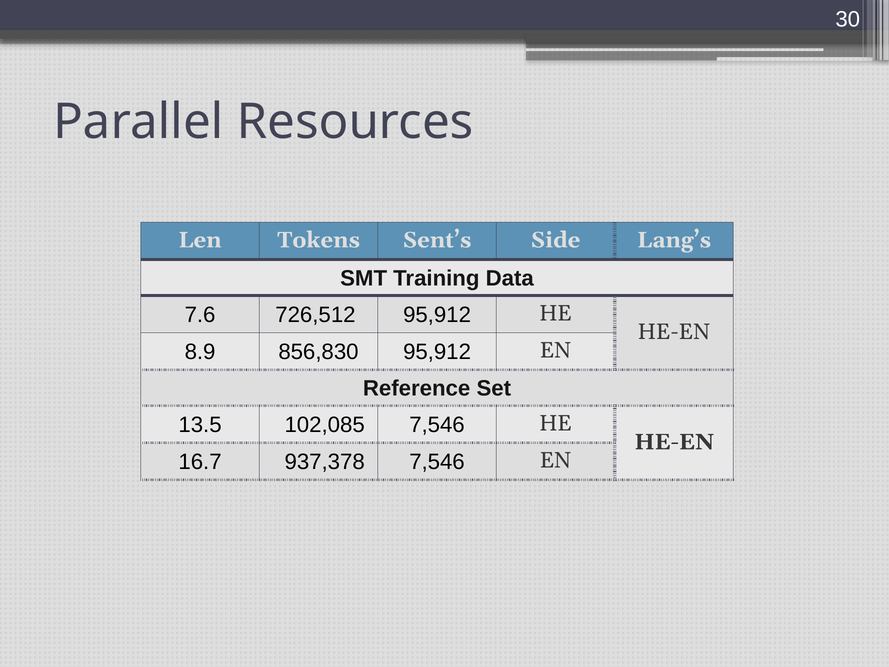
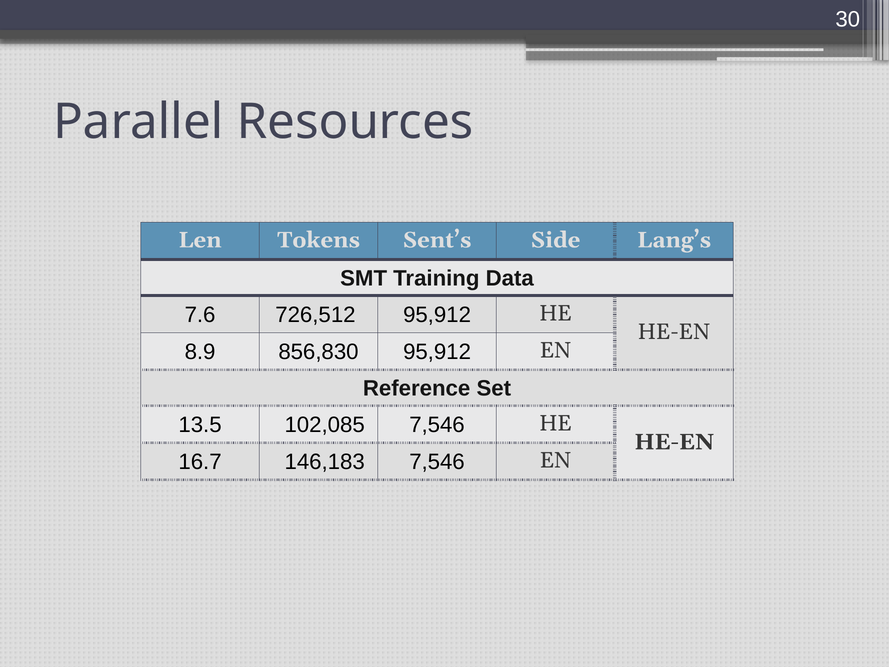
937,378: 937,378 -> 146,183
